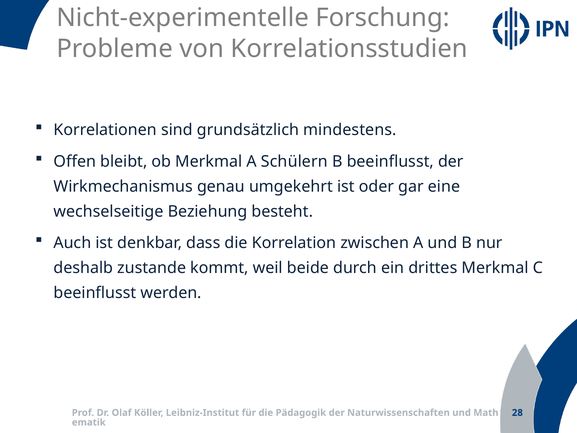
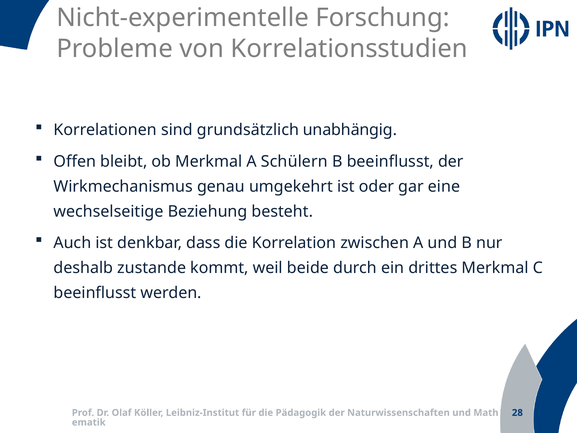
mindestens: mindestens -> unabhängig
